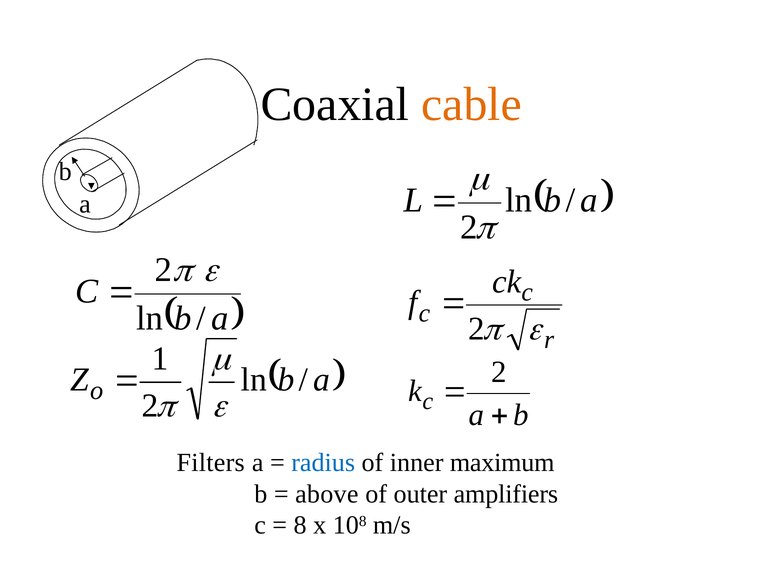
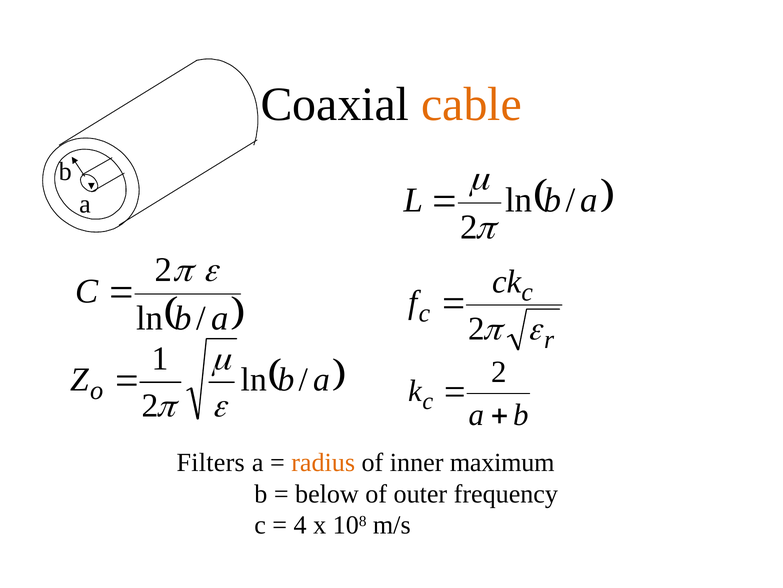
radius colour: blue -> orange
above: above -> below
amplifiers: amplifiers -> frequency
8: 8 -> 4
